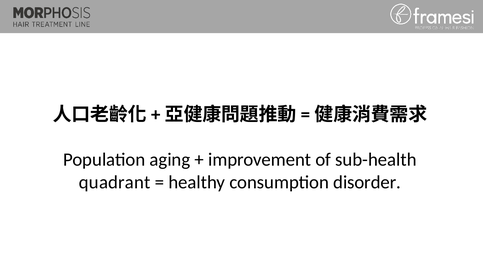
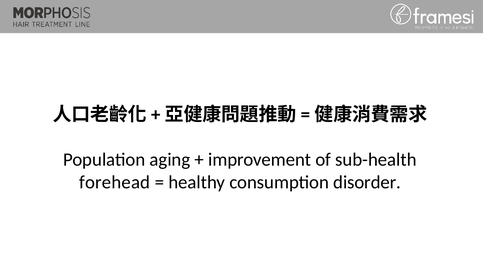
quadrant: quadrant -> forehead
